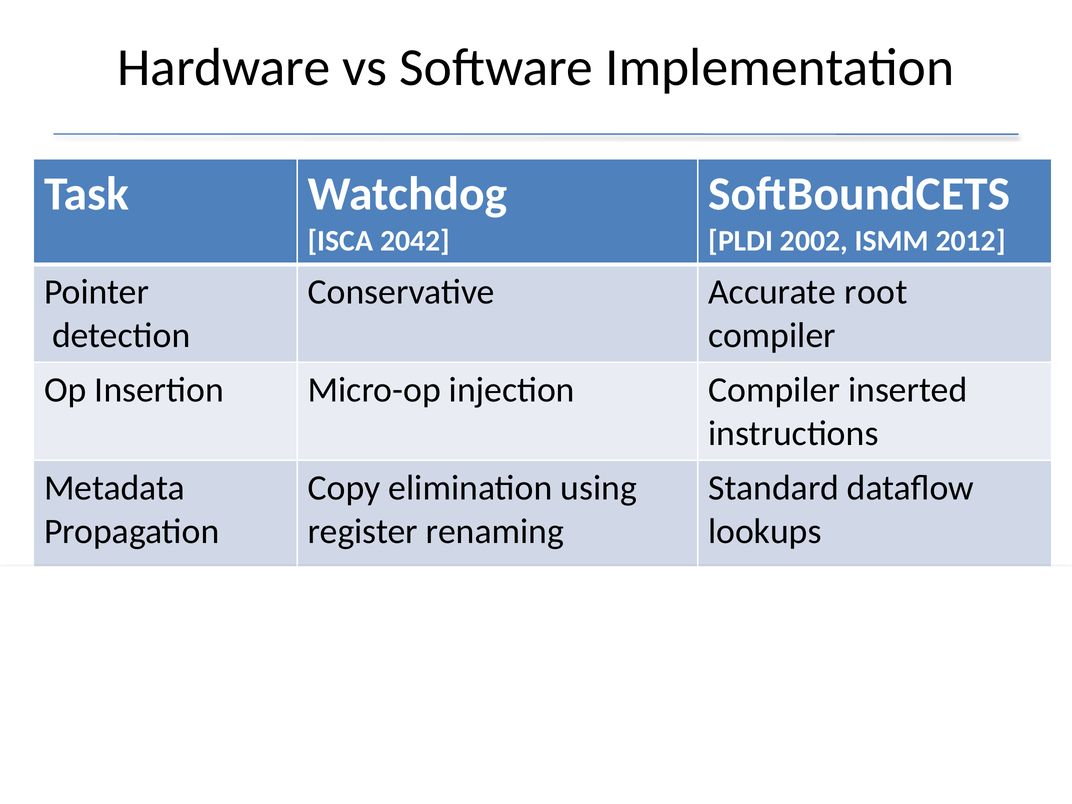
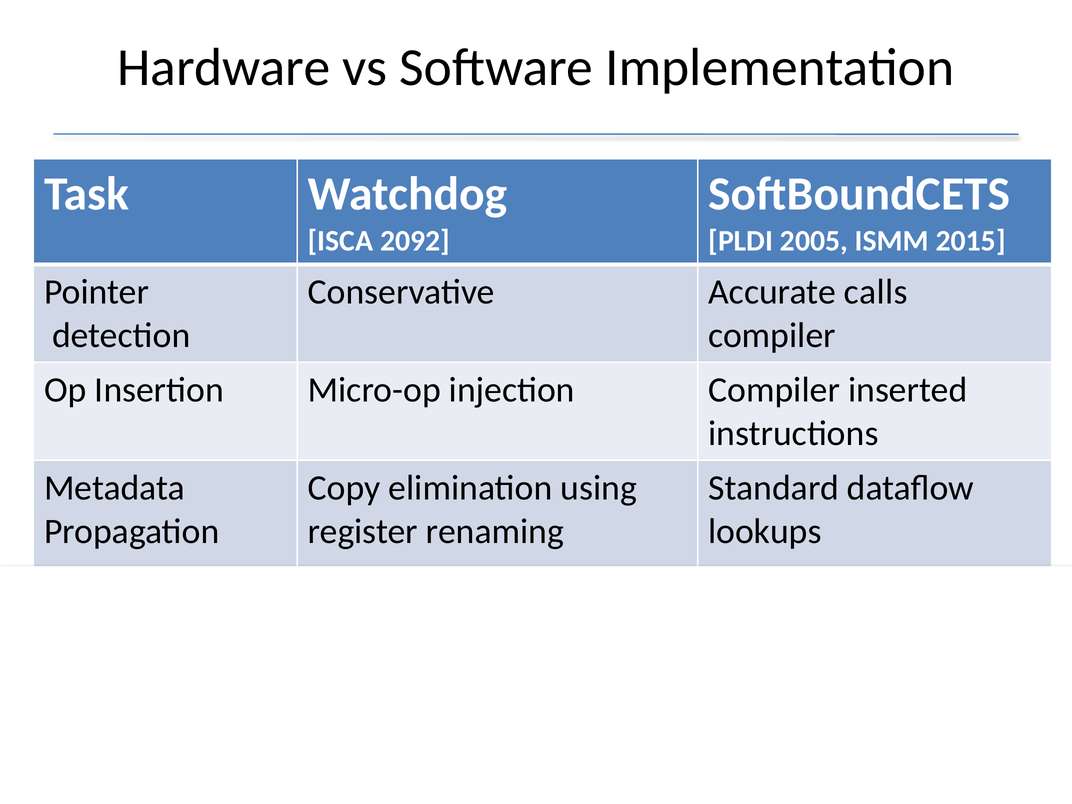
2042: 2042 -> 2092
2002: 2002 -> 2005
2012: 2012 -> 2015
root: root -> calls
